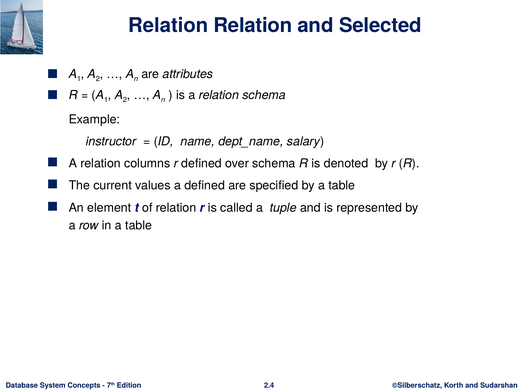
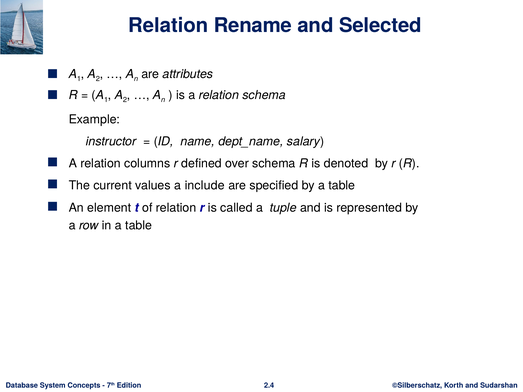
Relation Relation: Relation -> Rename
a defined: defined -> include
